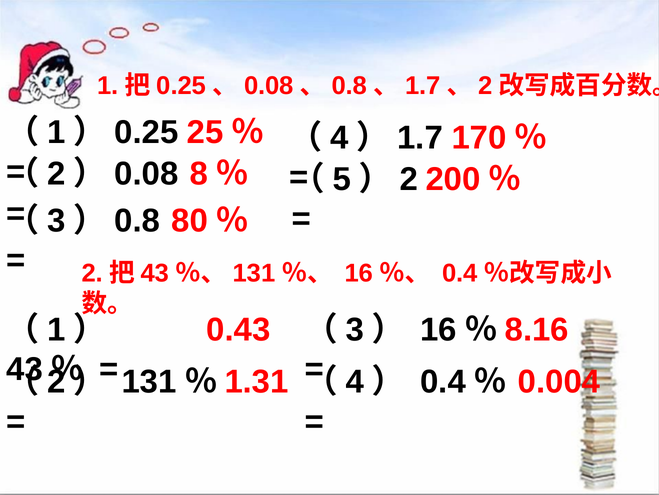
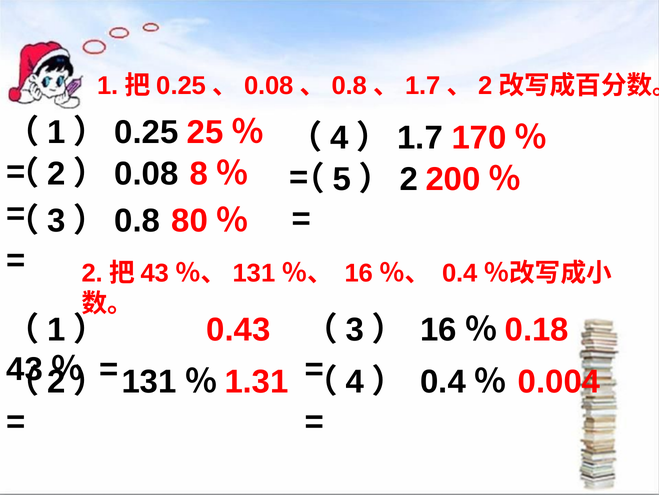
8.16: 8.16 -> 0.18
